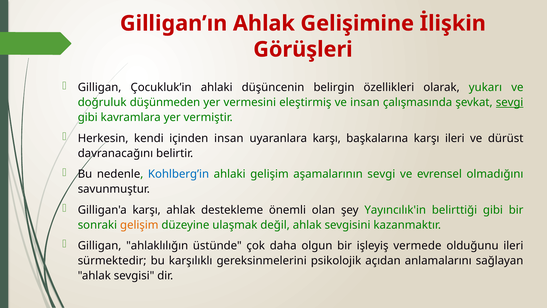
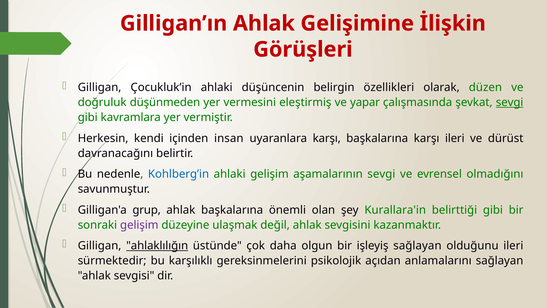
yukarı: yukarı -> düzen
ve insan: insan -> yapar
Gilligan'a karşı: karşı -> grup
ahlak destekleme: destekleme -> başkalarına
Yayıncılık'in: Yayıncılık'in -> Kurallara'in
gelişim at (139, 225) colour: orange -> purple
ahlaklılığın underline: none -> present
işleyiş vermede: vermede -> sağlayan
